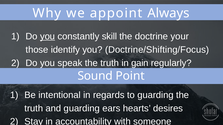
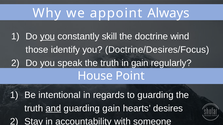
your: your -> wind
Doctrine/Shifting/Focus: Doctrine/Shifting/Focus -> Doctrine/Desires/Focus
Sound: Sound -> House
and underline: none -> present
guarding ears: ears -> gain
